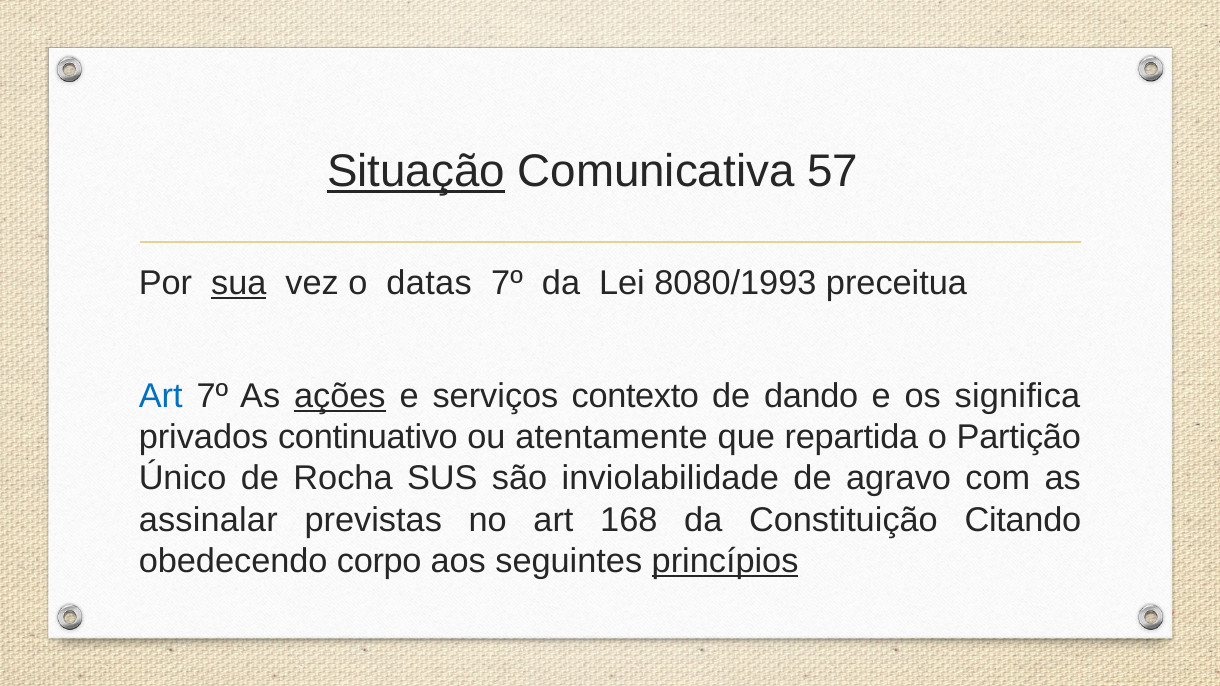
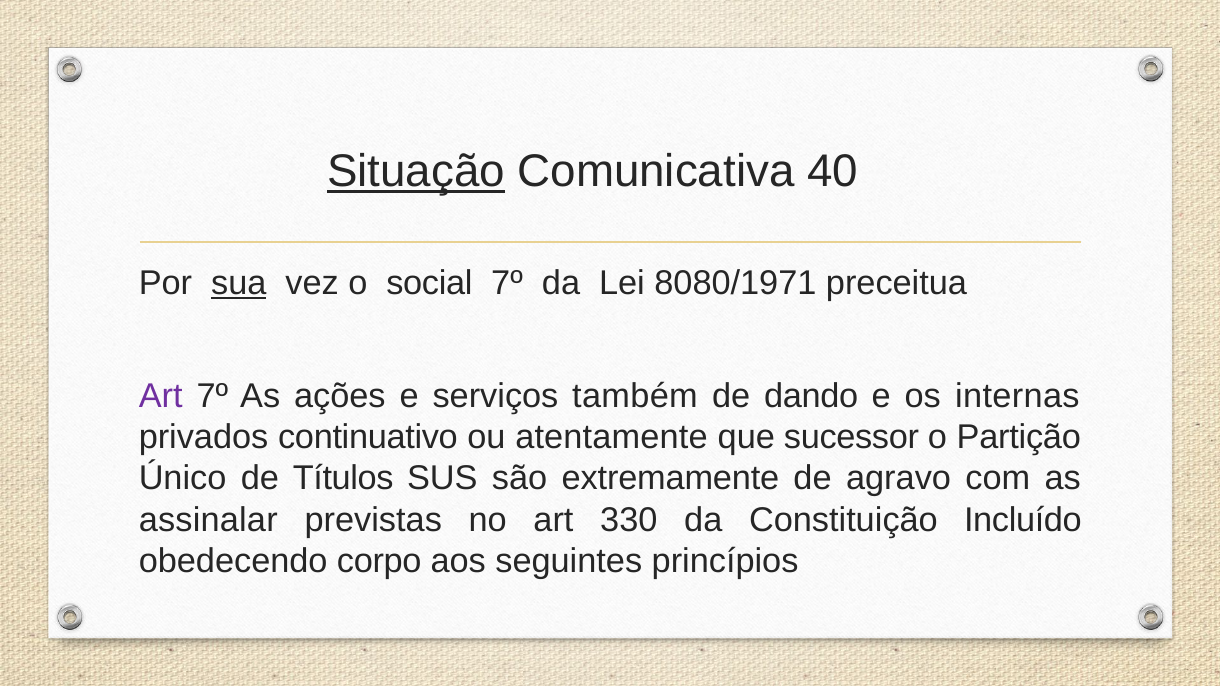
57: 57 -> 40
datas: datas -> social
8080/1993: 8080/1993 -> 8080/1971
Art at (161, 396) colour: blue -> purple
ações underline: present -> none
contexto: contexto -> também
significa: significa -> internas
repartida: repartida -> sucessor
Rocha: Rocha -> Títulos
inviolabilidade: inviolabilidade -> extremamente
168: 168 -> 330
Citando: Citando -> Incluído
princípios underline: present -> none
